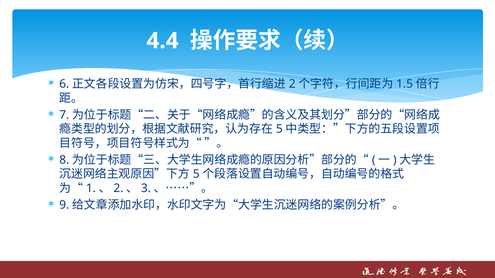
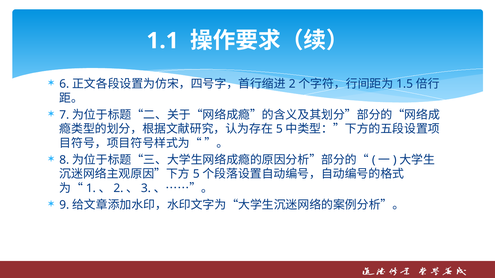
4.4: 4.4 -> 1.1
